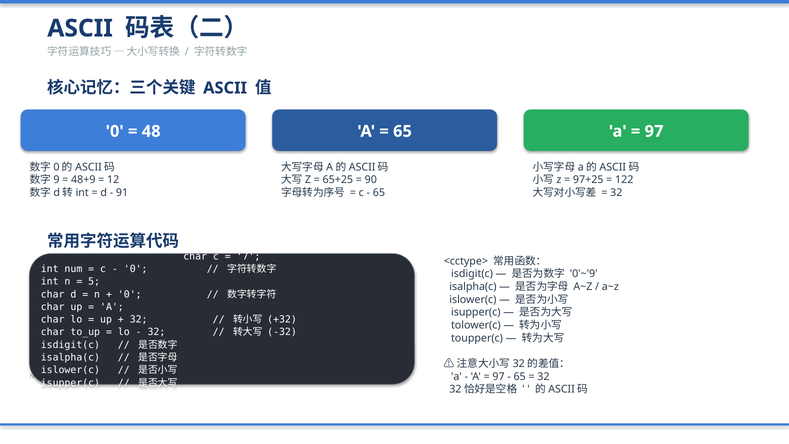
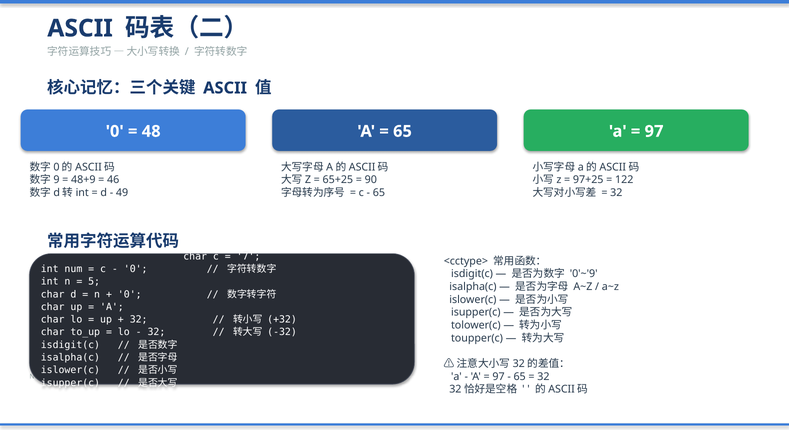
12: 12 -> 46
91: 91 -> 49
